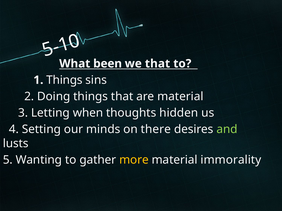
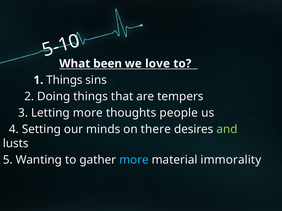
we that: that -> love
are material: material -> tempers
Letting when: when -> more
hidden: hidden -> people
more at (134, 160) colour: yellow -> light blue
